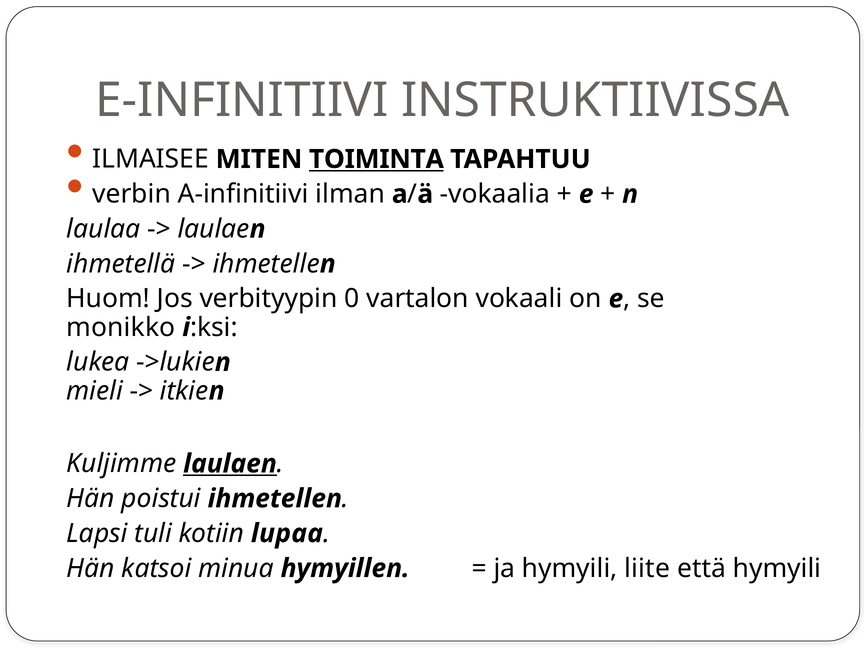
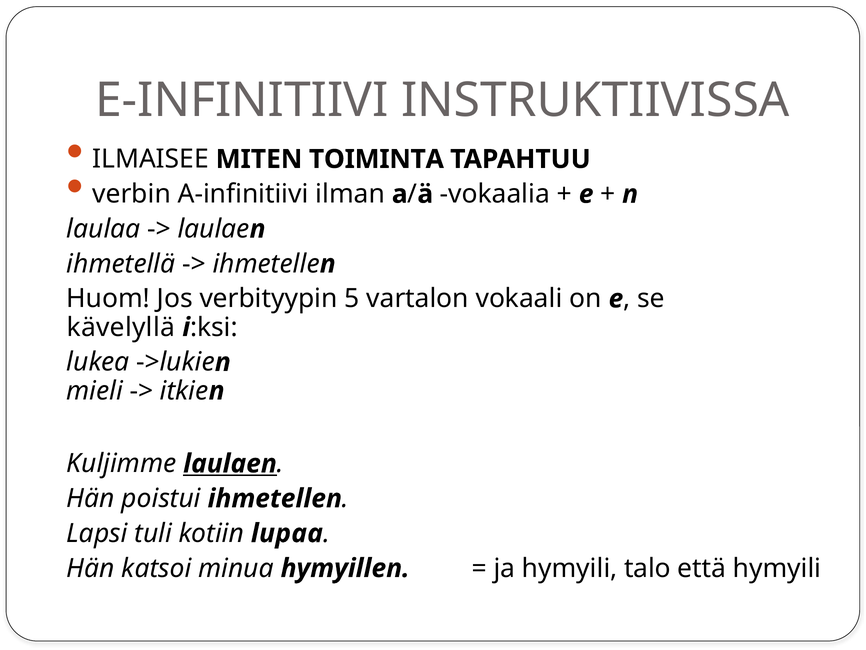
TOIMINTA underline: present -> none
0: 0 -> 5
monikko: monikko -> kävelyllä
liite: liite -> talo
